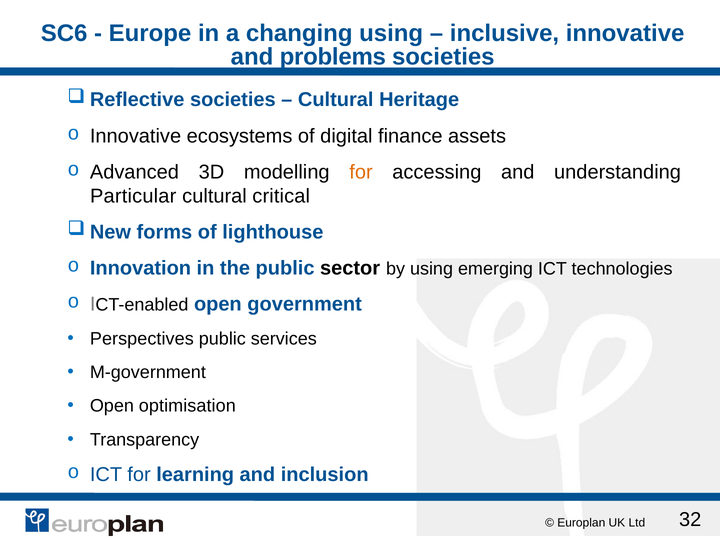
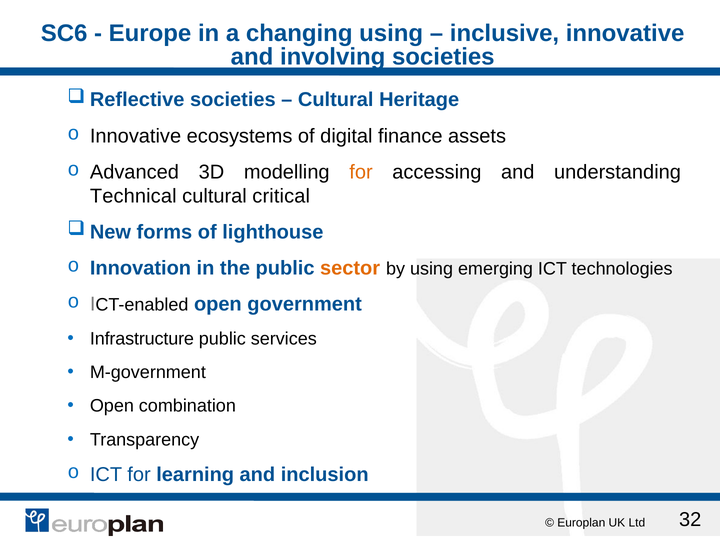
problems: problems -> involving
Particular: Particular -> Technical
sector colour: black -> orange
Perspectives: Perspectives -> Infrastructure
optimisation: optimisation -> combination
